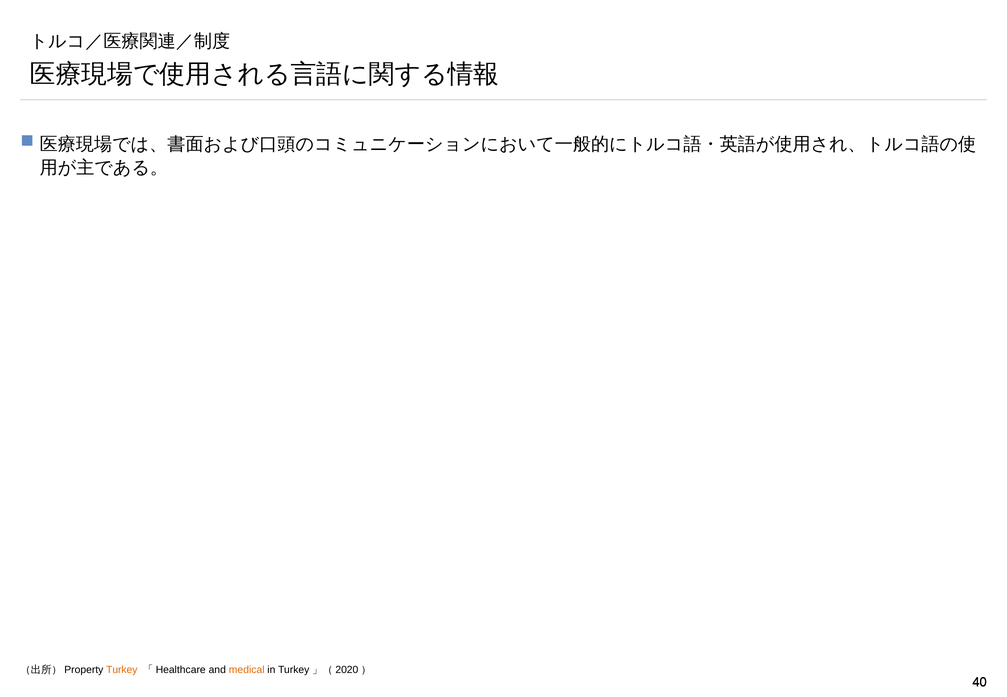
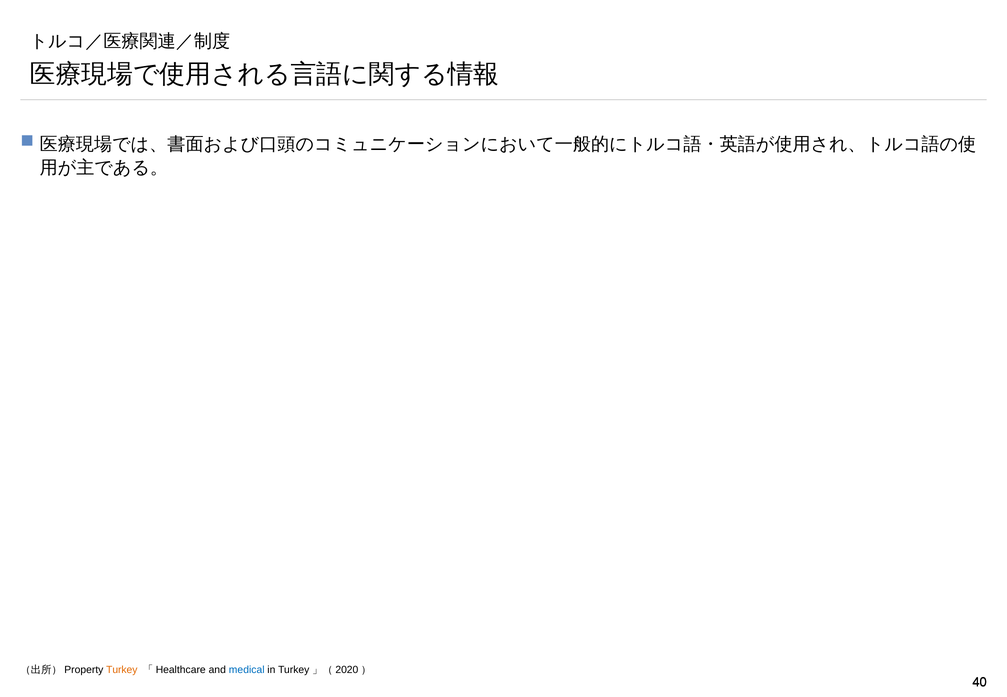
medical colour: orange -> blue
